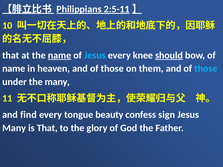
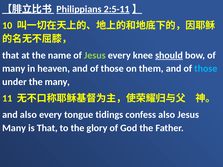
name at (60, 55) underline: present -> none
Jesus at (95, 55) colour: light blue -> light green
name at (14, 69): name -> many
and find: find -> also
beauty: beauty -> tidings
confess sign: sign -> also
